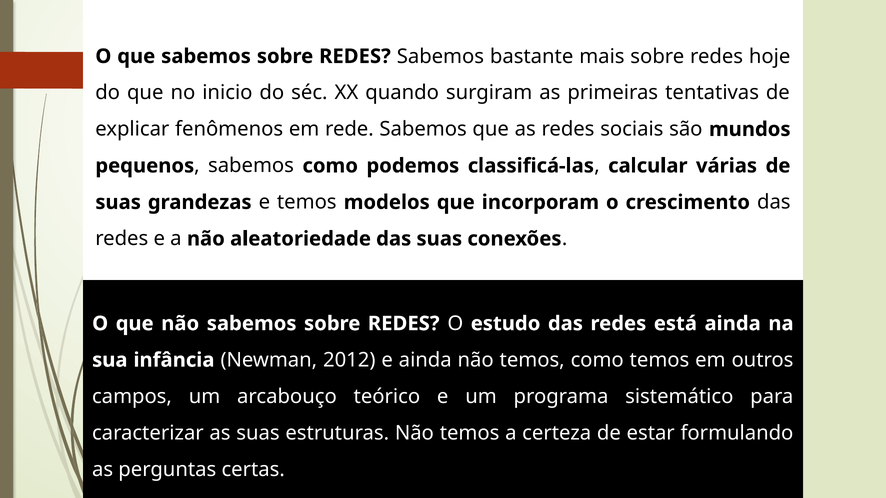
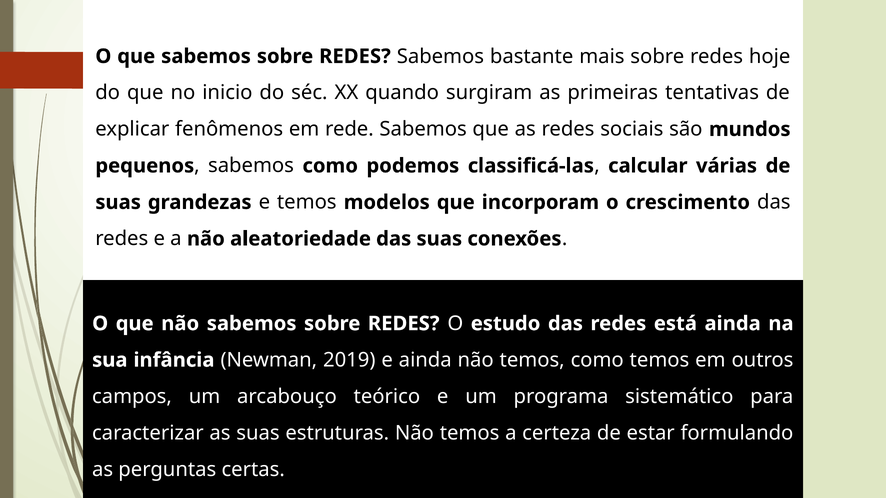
2012: 2012 -> 2019
